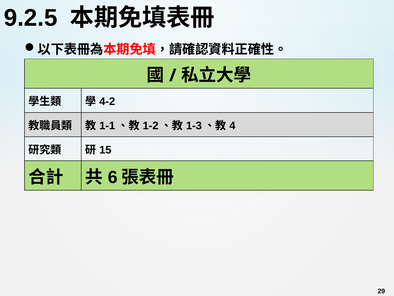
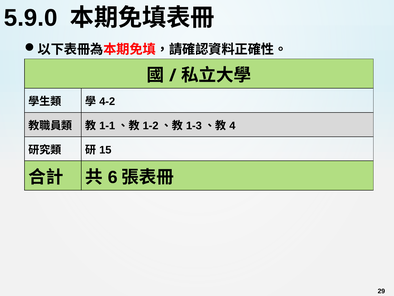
9.2.5: 9.2.5 -> 5.9.0
